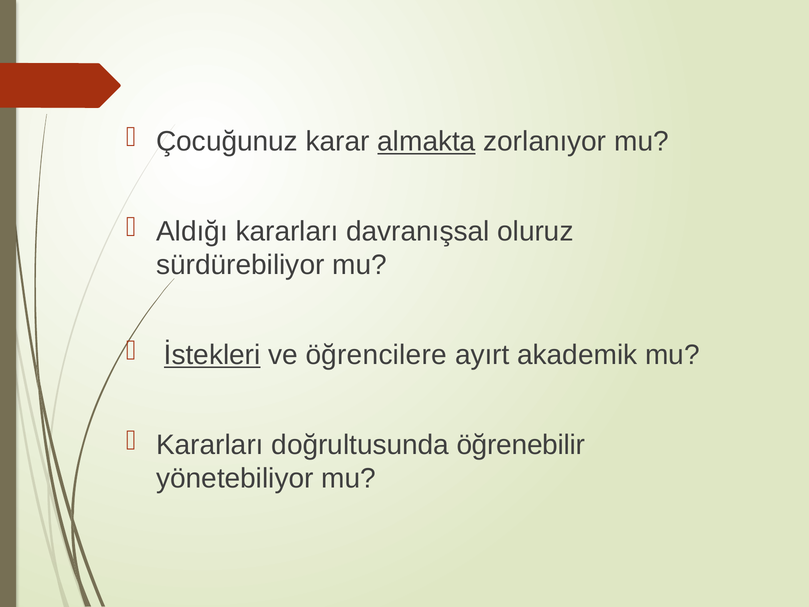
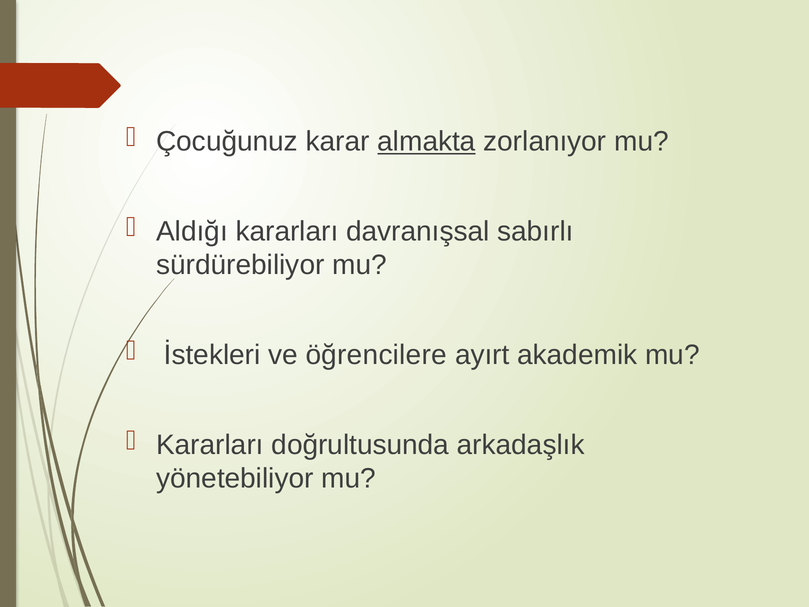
oluruz: oluruz -> sabırlı
İstekleri underline: present -> none
öğrenebilir: öğrenebilir -> arkadaşlık
